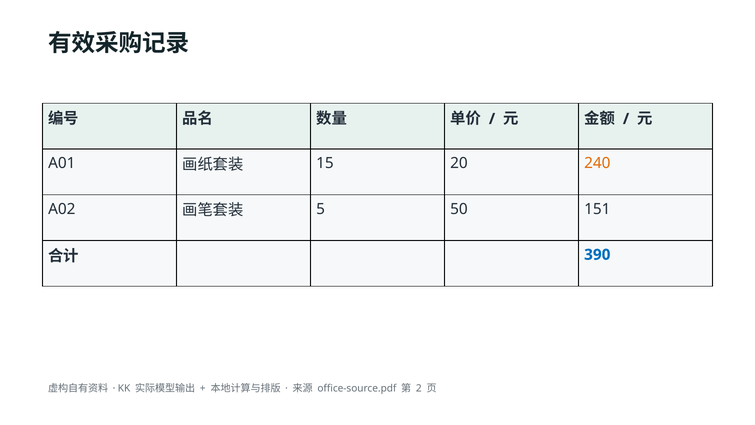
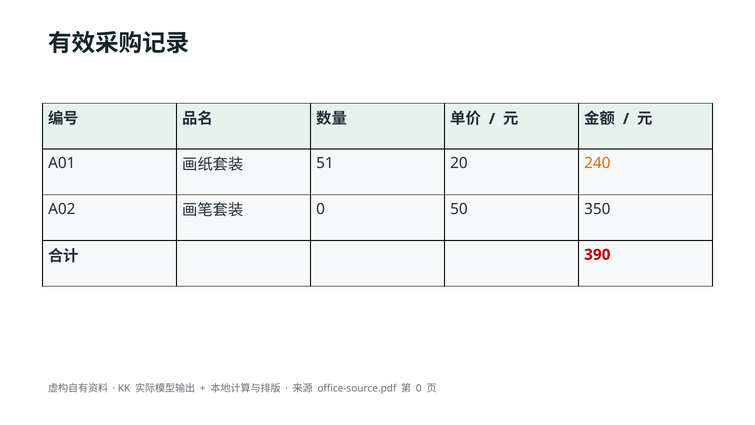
15: 15 -> 51
5 at (321, 209): 5 -> 0
151: 151 -> 350
390 colour: blue -> red
2 at (419, 388): 2 -> 0
